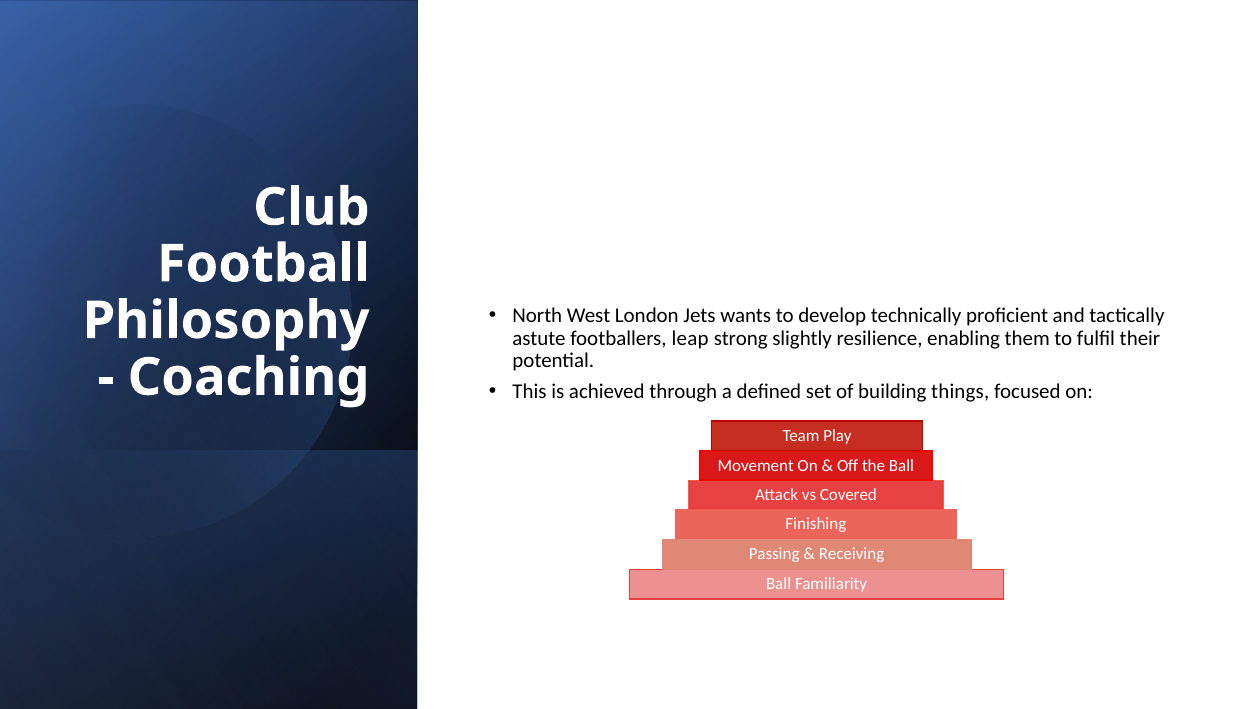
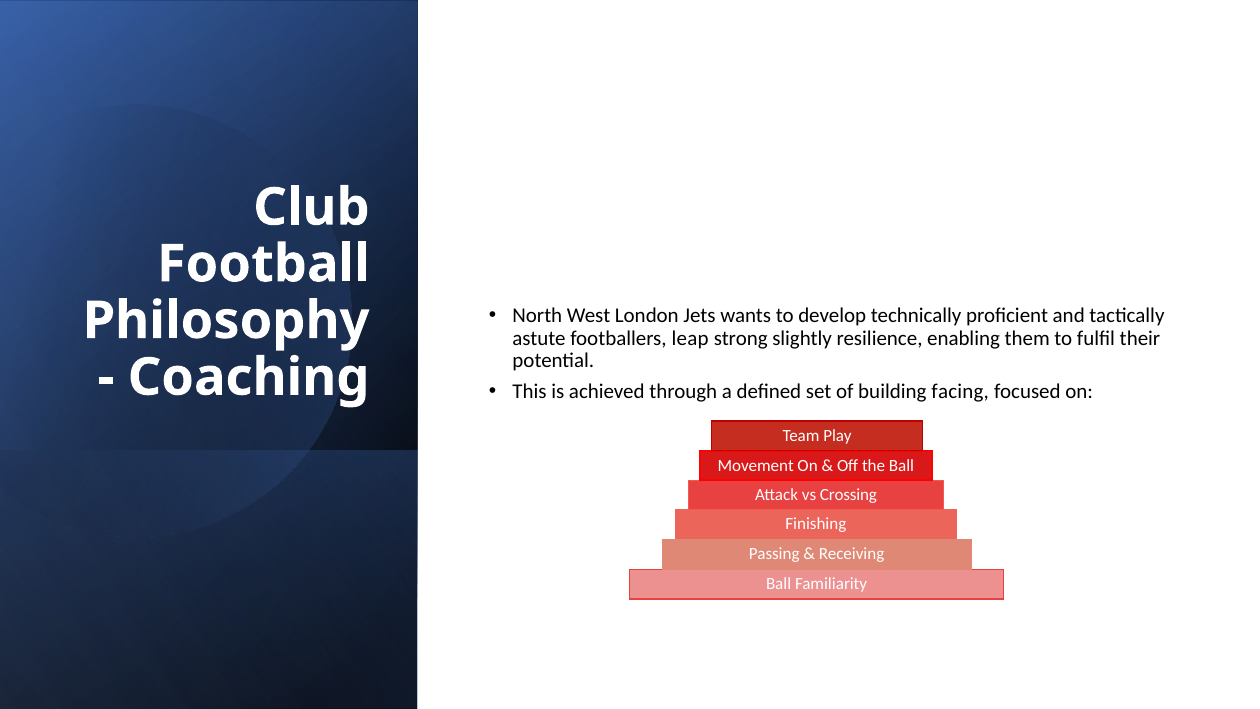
things: things -> facing
Covered: Covered -> Crossing
